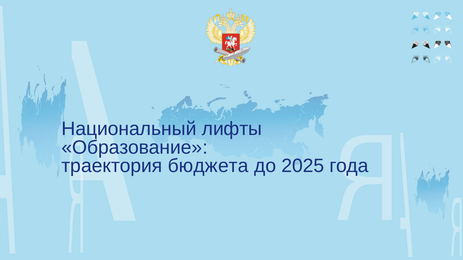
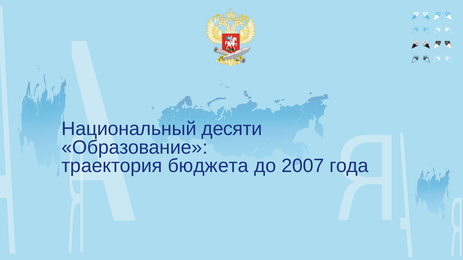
лифты: лифты -> десяти
2025: 2025 -> 2007
